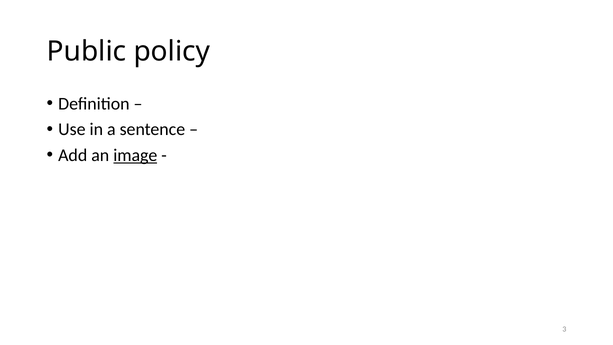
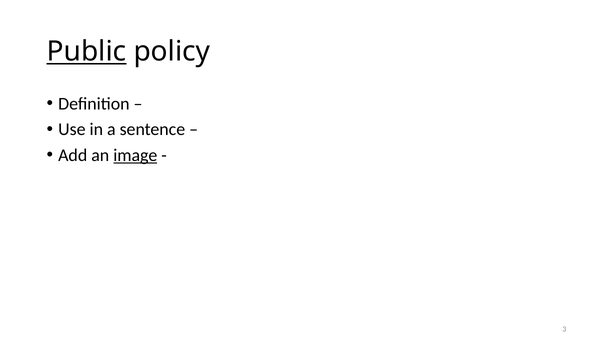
Public underline: none -> present
